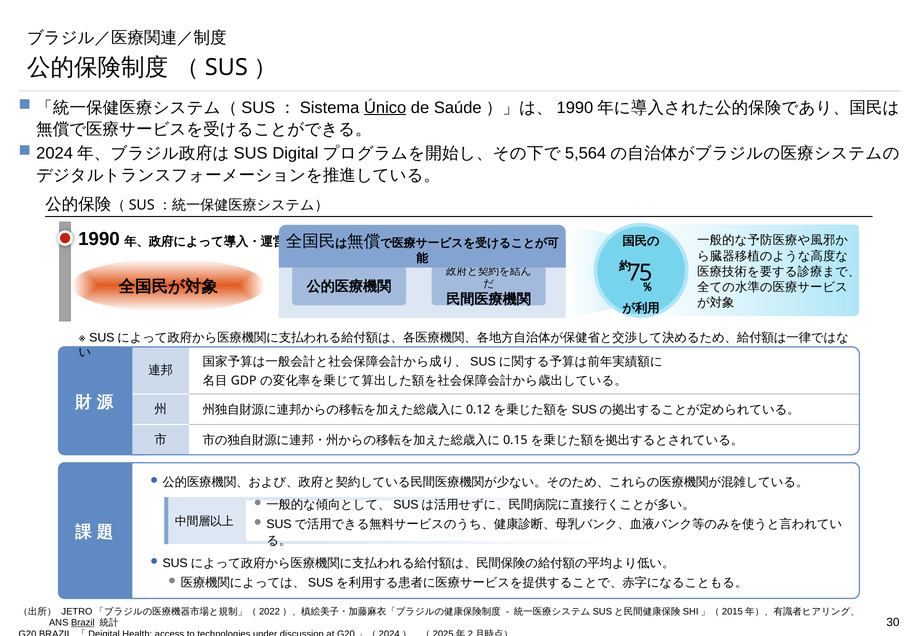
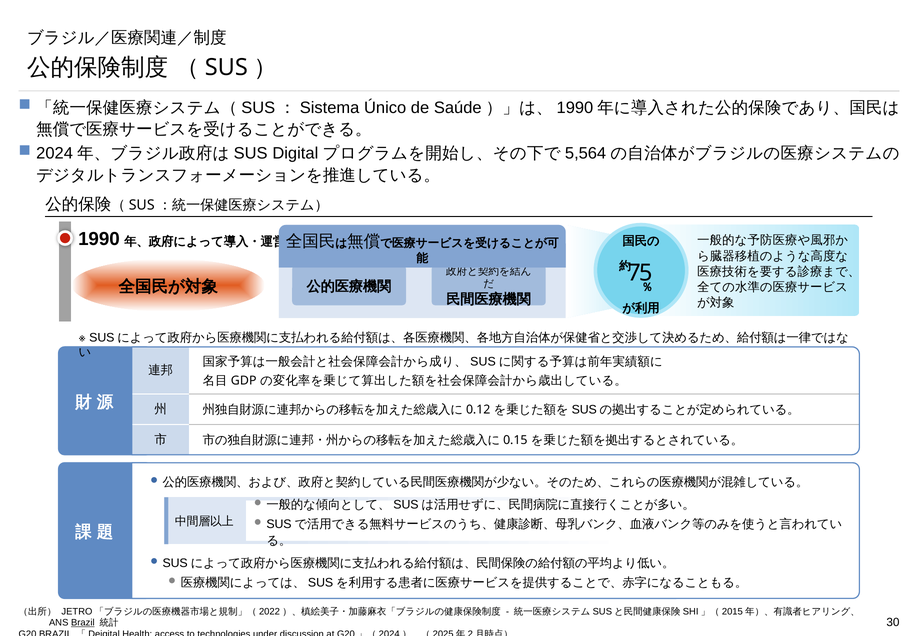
Único underline: present -> none
